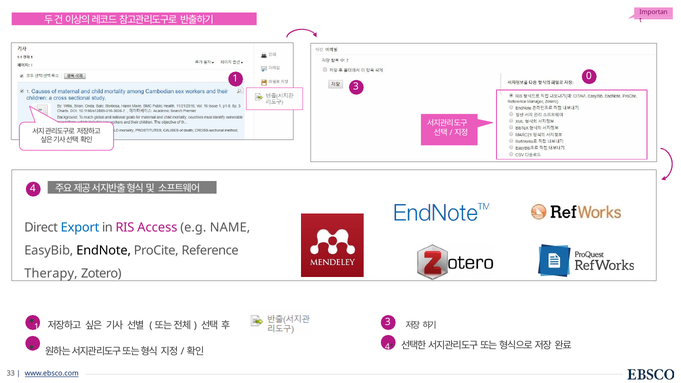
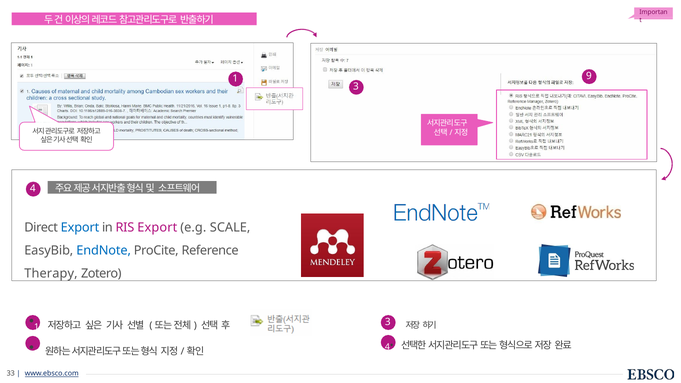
0: 0 -> 9
RIS Access: Access -> Export
NAME: NAME -> SCALE
EndNote colour: black -> blue
